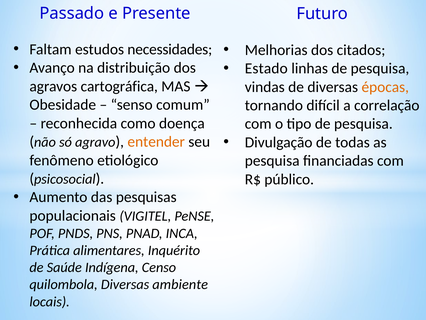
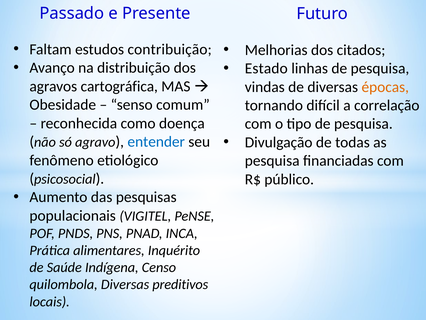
necessidades: necessidades -> contribuição
entender colour: orange -> blue
ambiente: ambiente -> preditivos
